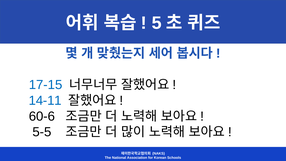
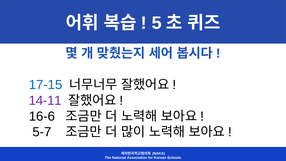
14-11 colour: blue -> purple
60-6: 60-6 -> 16-6
5-5: 5-5 -> 5-7
